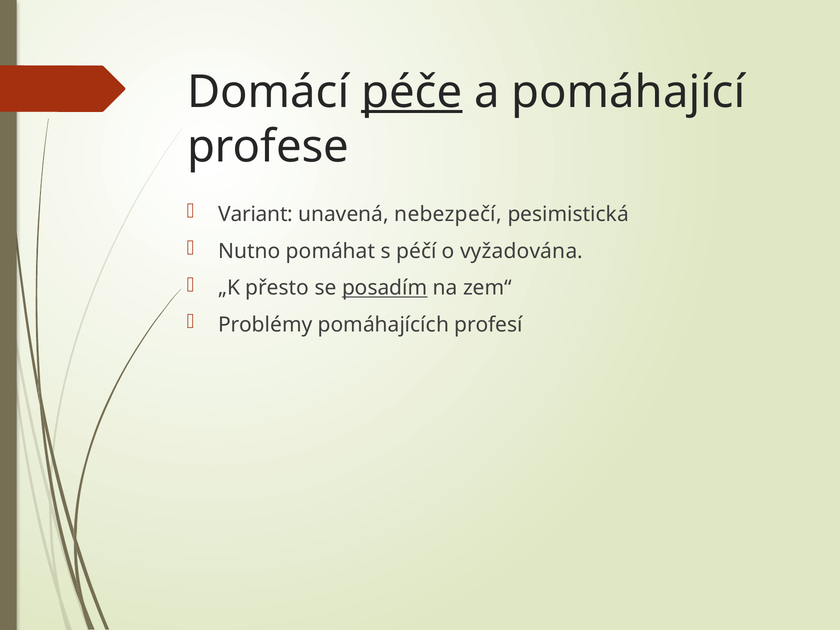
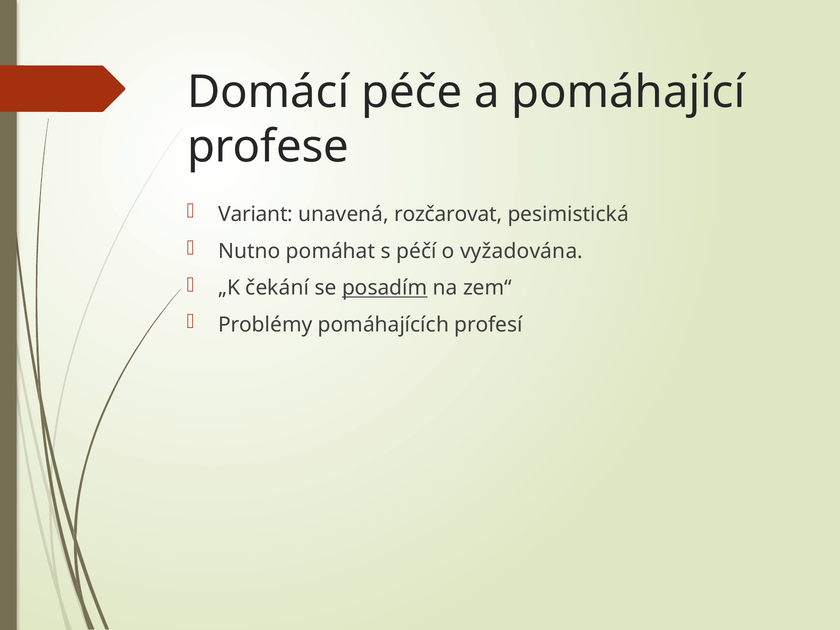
péče underline: present -> none
nebezpečí: nebezpečí -> rozčarovat
přesto: přesto -> čekání
